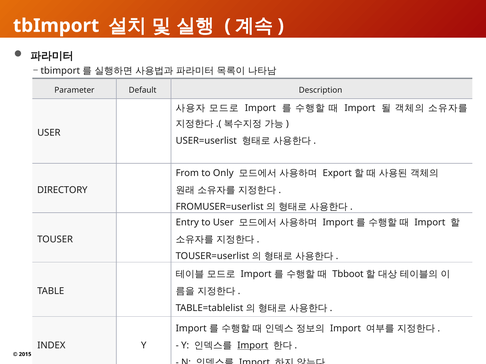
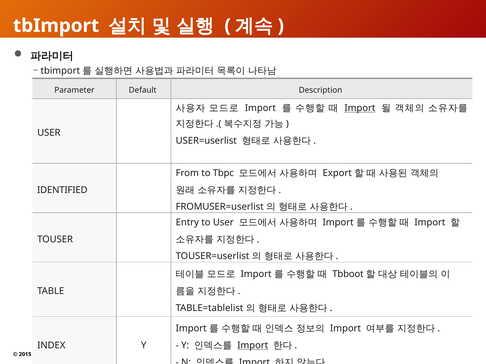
Import at (360, 108) underline: none -> present
Only: Only -> Tbpc
DIRECTORY: DIRECTORY -> IDENTIFIED
